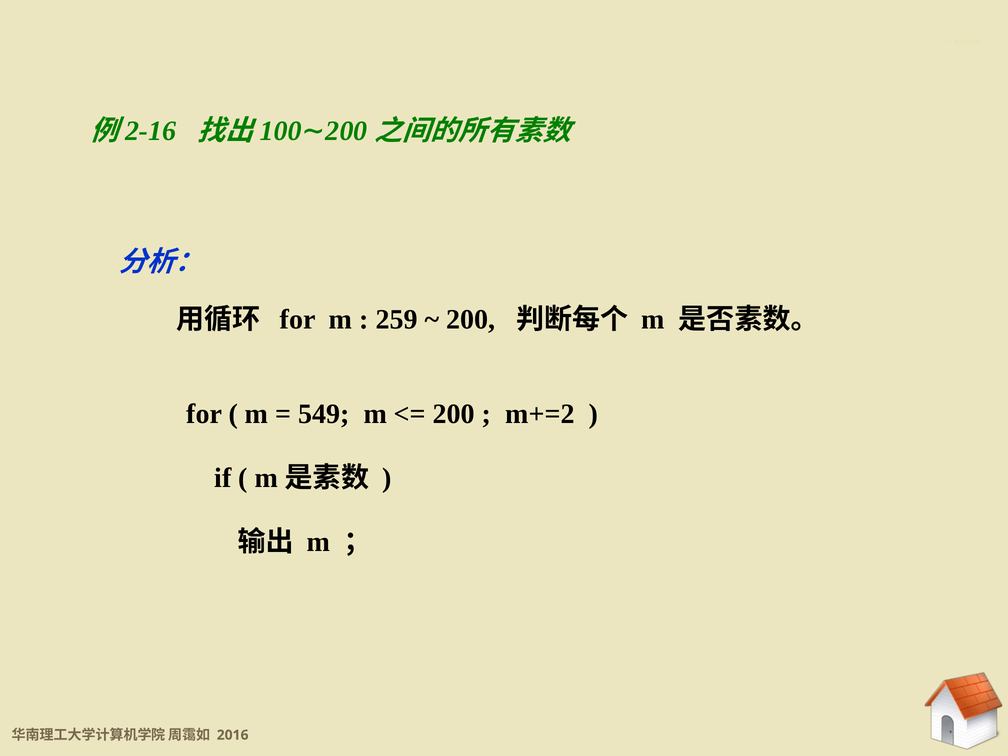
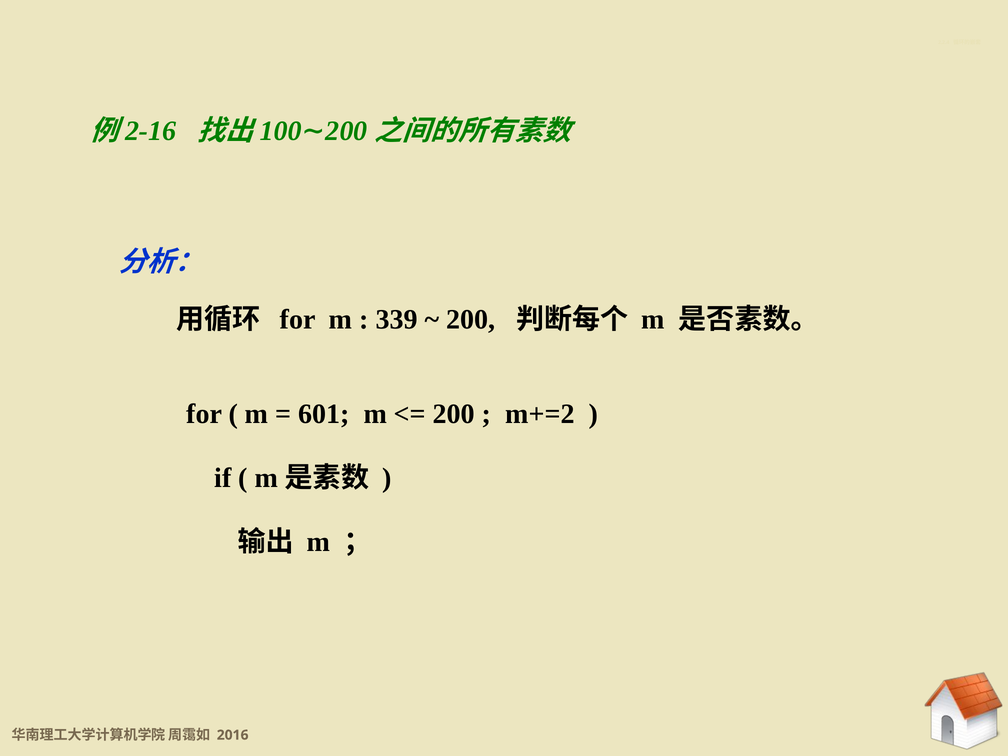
259: 259 -> 339
549: 549 -> 601
